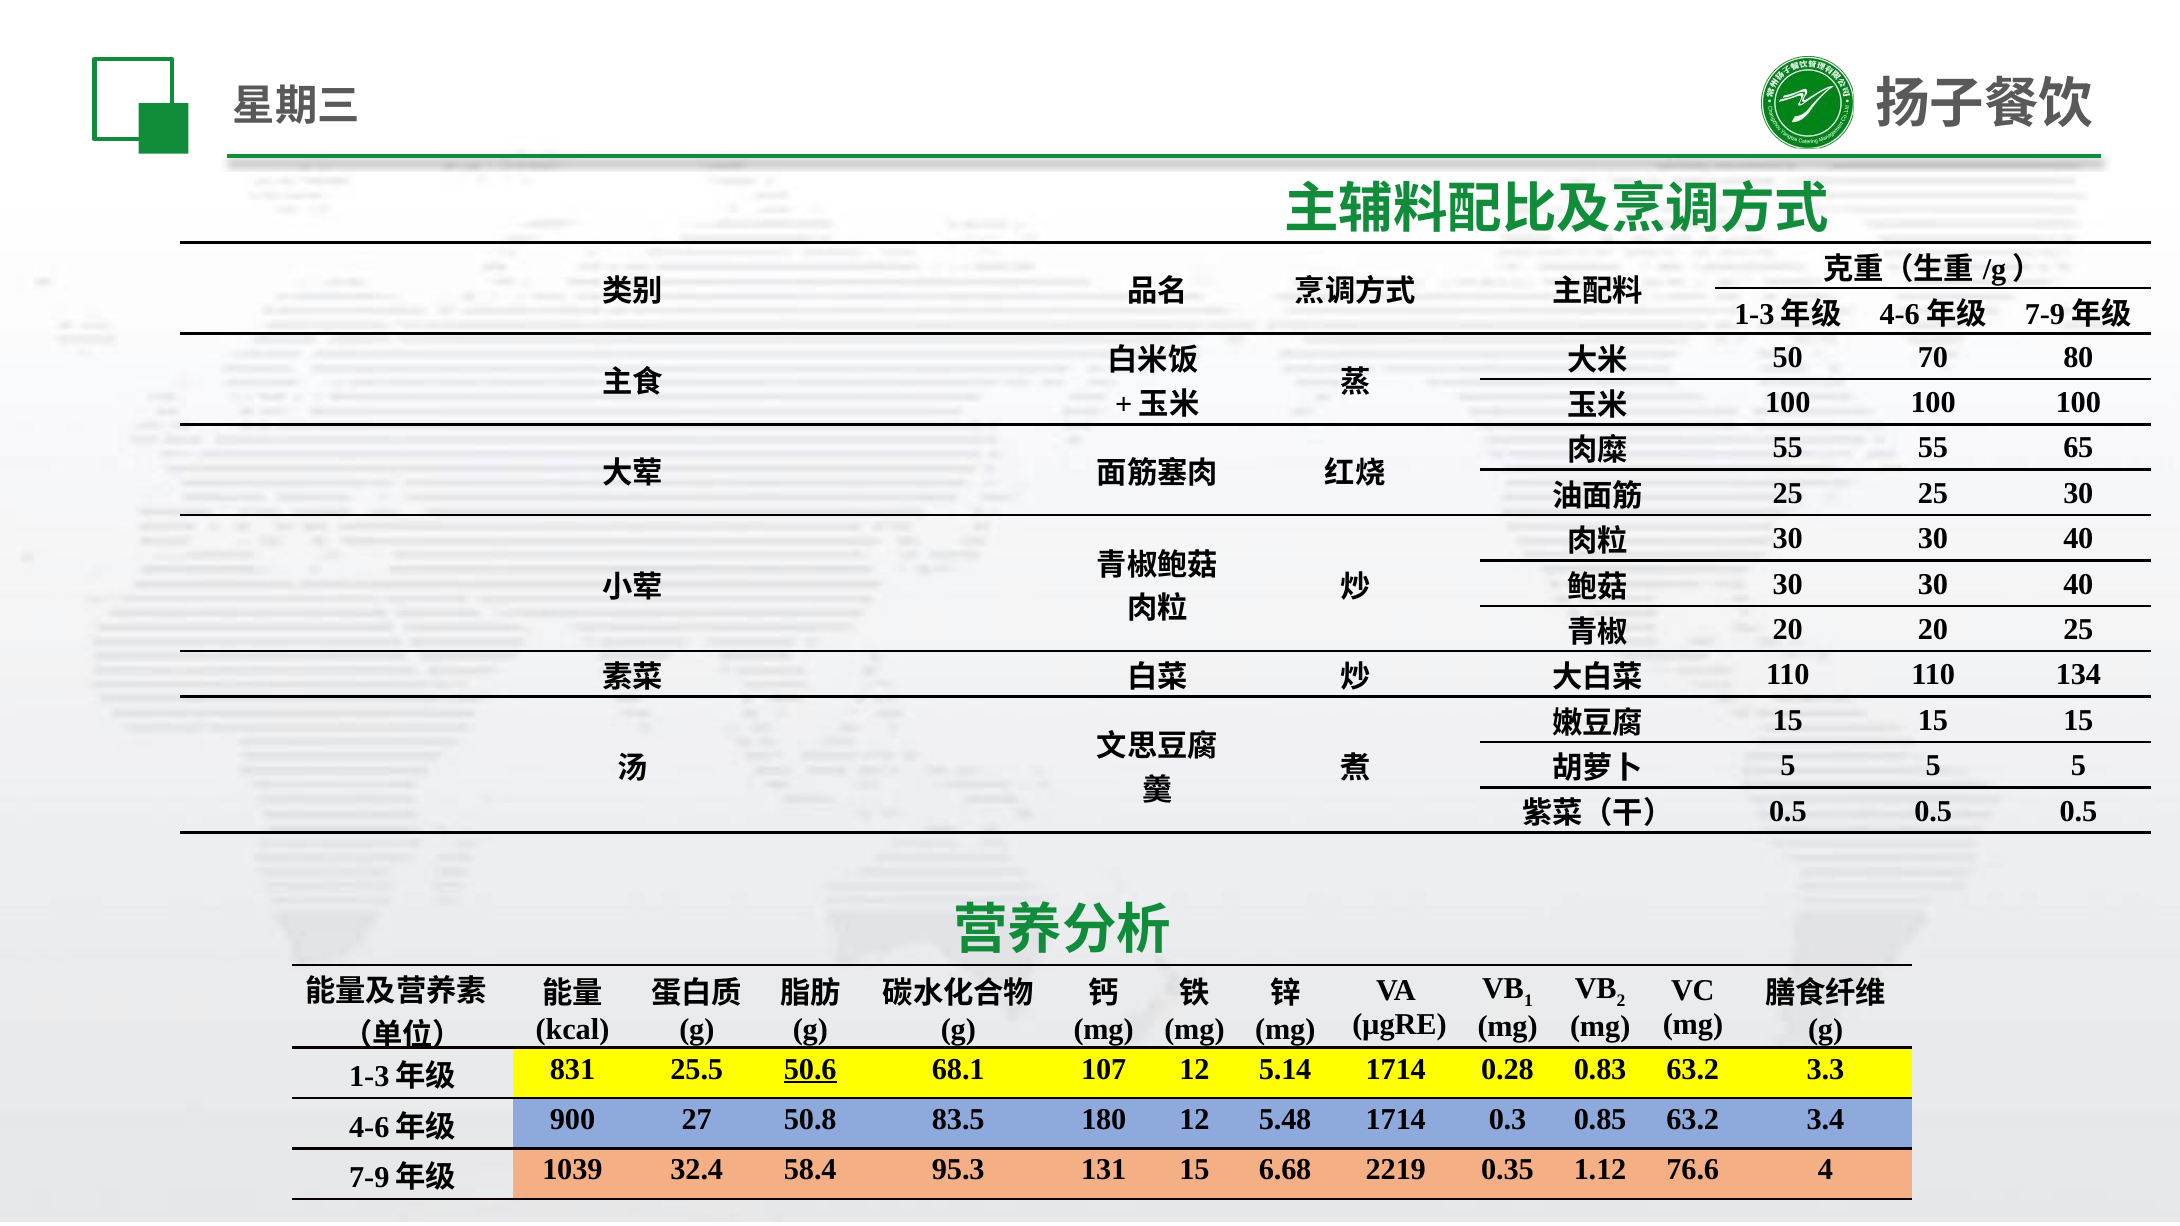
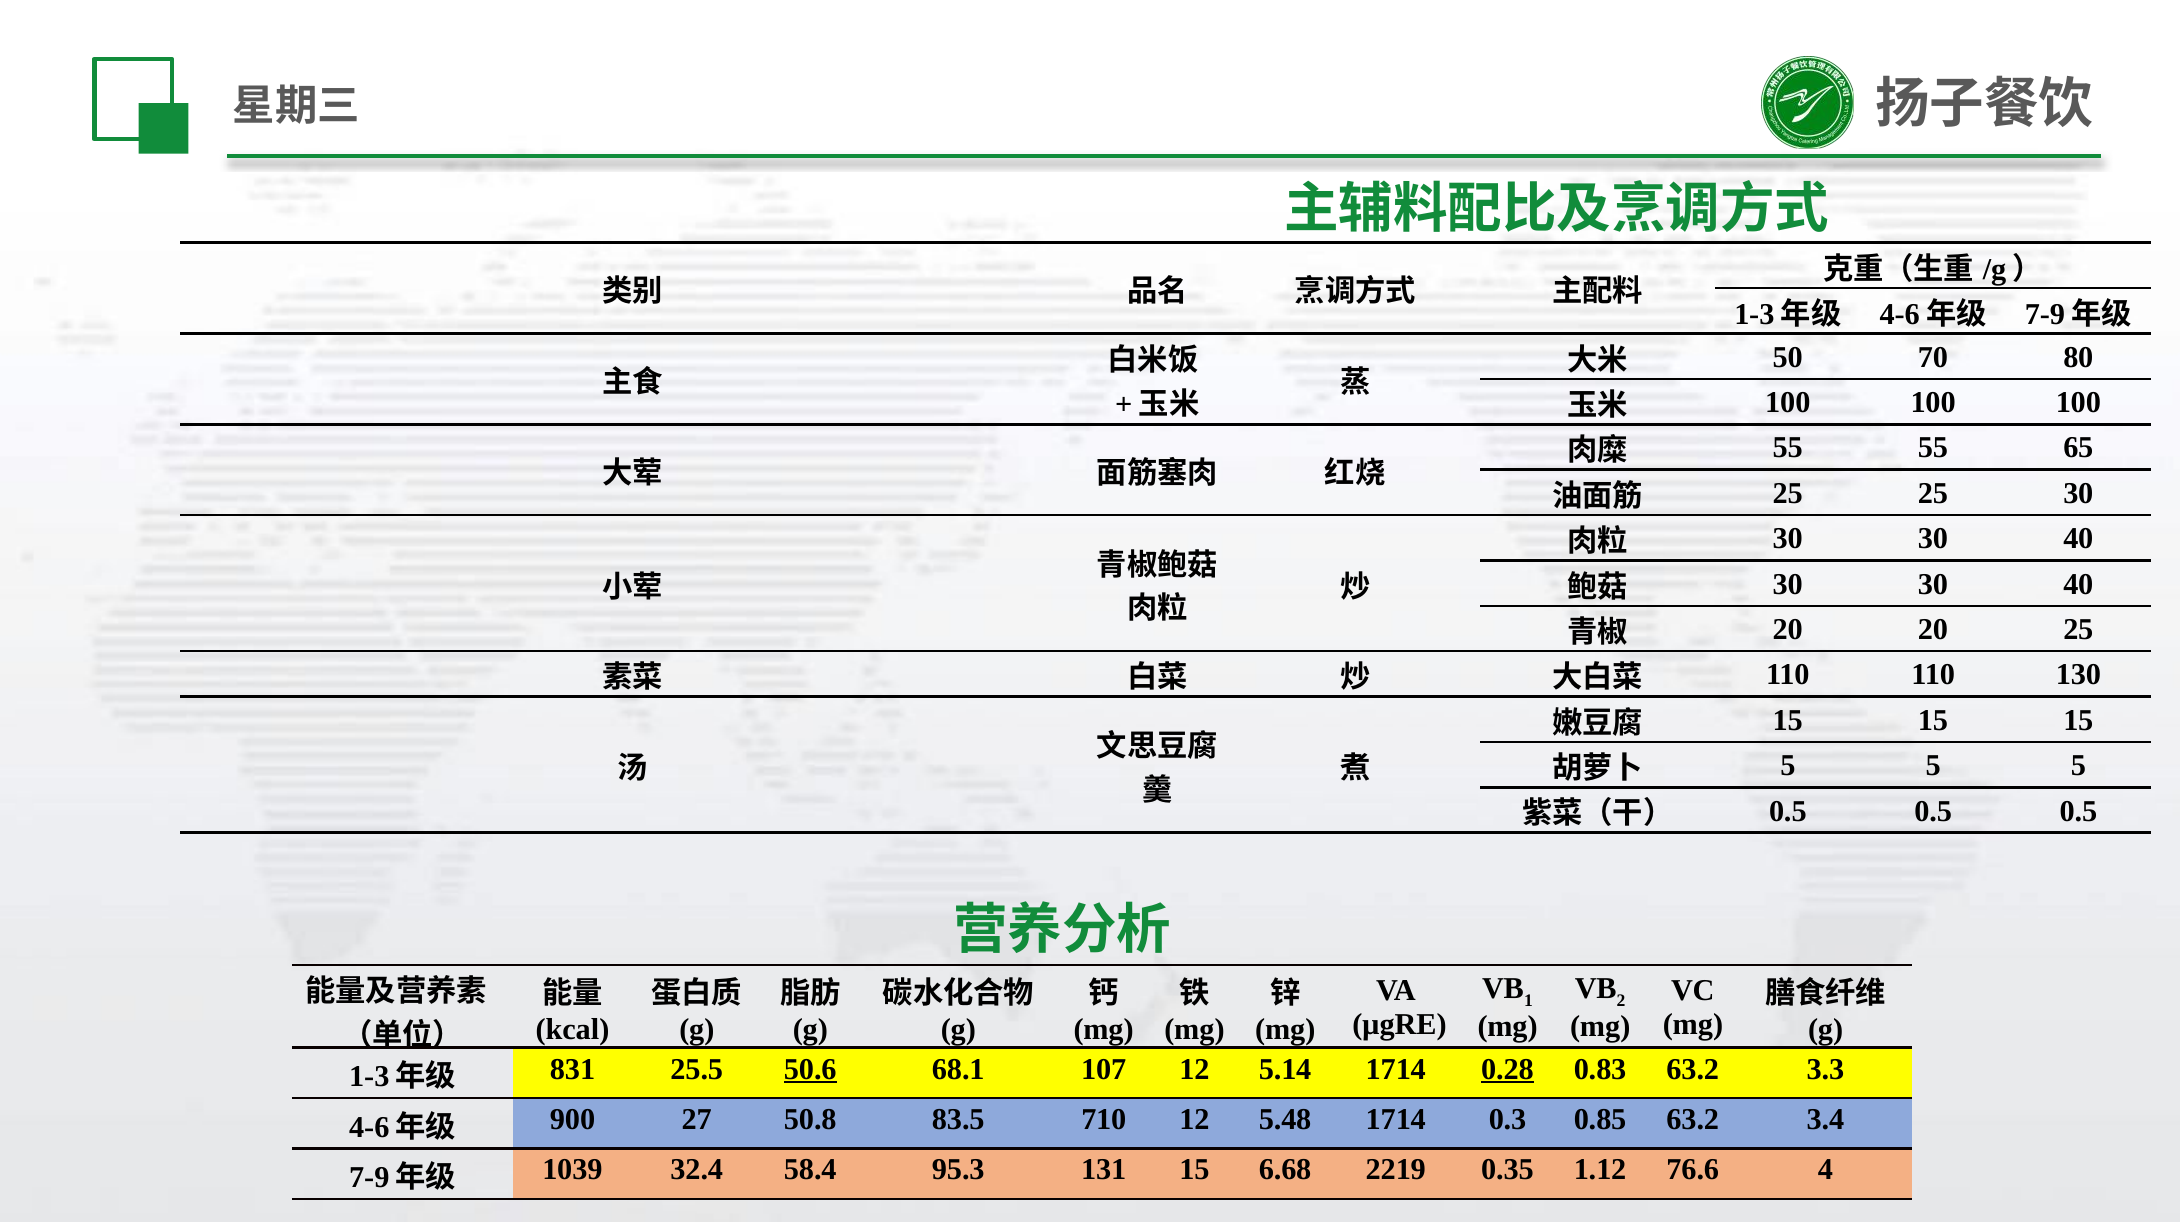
134: 134 -> 130
0.28 underline: none -> present
180: 180 -> 710
